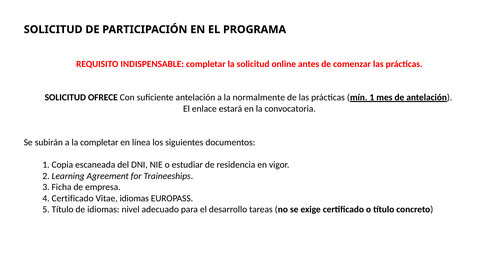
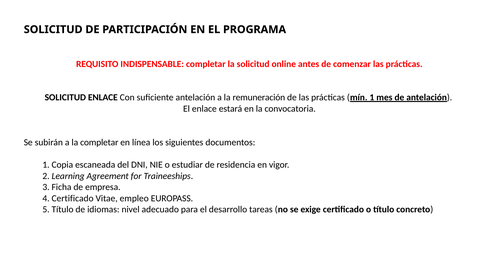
SOLICITUD OFRECE: OFRECE -> ENLACE
normalmente: normalmente -> remuneración
Vitae idiomas: idiomas -> empleo
